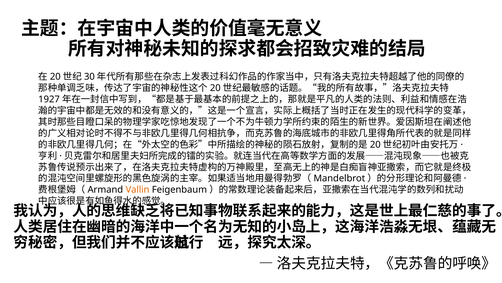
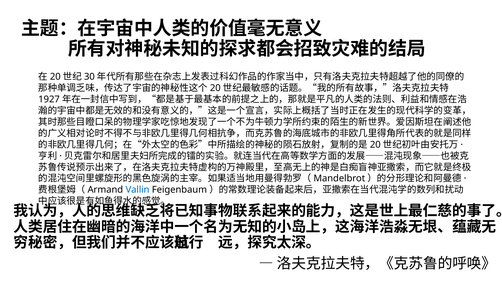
Vallin colour: orange -> blue
